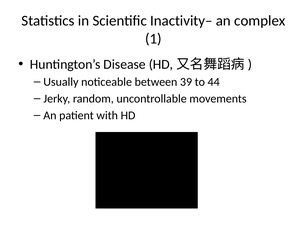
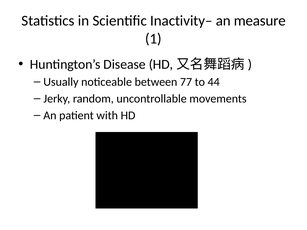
complex: complex -> measure
39: 39 -> 77
